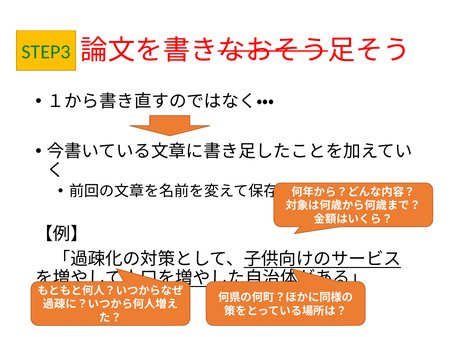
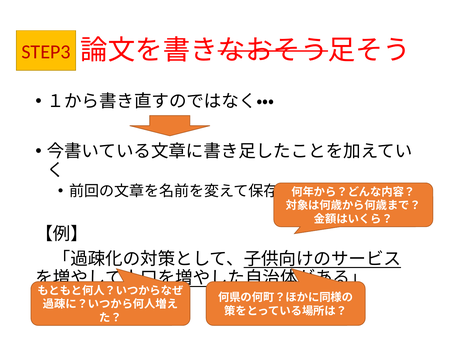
STEP3 colour: green -> red
